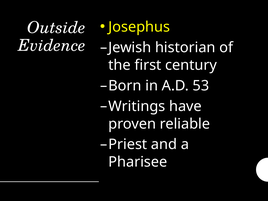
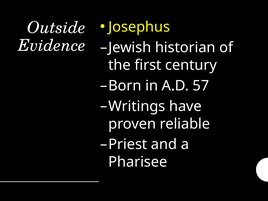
53: 53 -> 57
